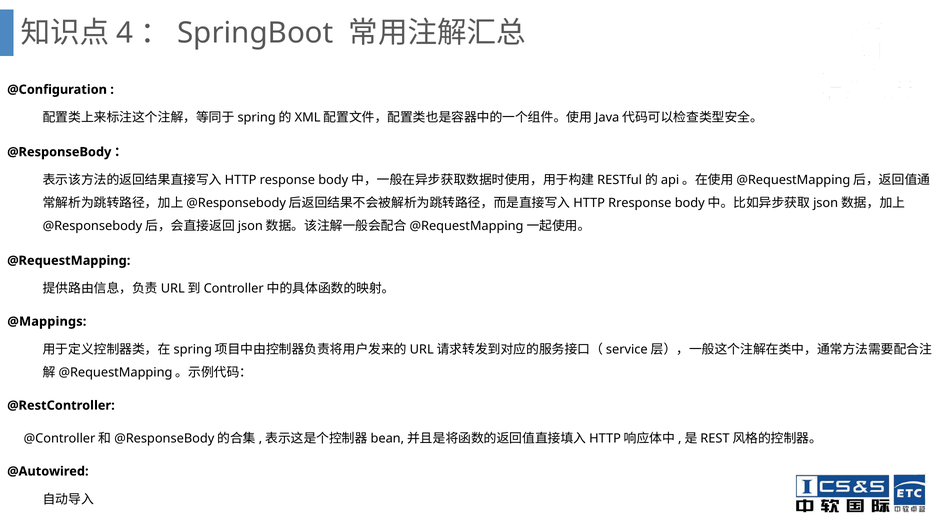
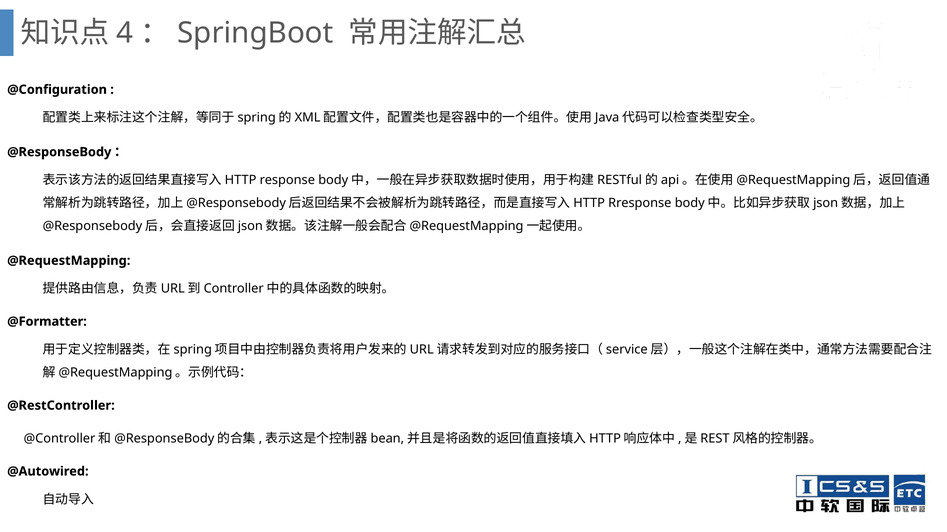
@Mappings: @Mappings -> @Formatter
